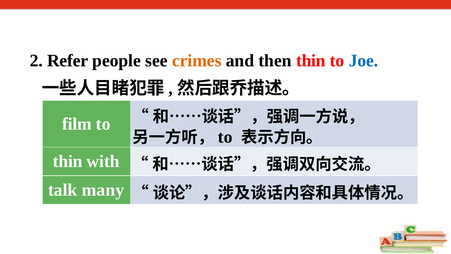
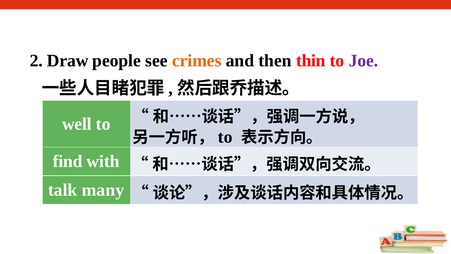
Refer: Refer -> Draw
Joe colour: blue -> purple
film: film -> well
thin at (68, 161): thin -> find
